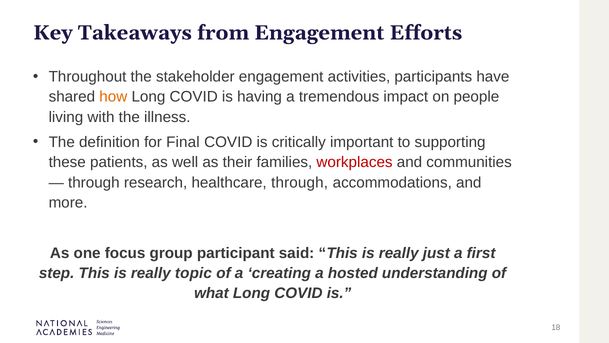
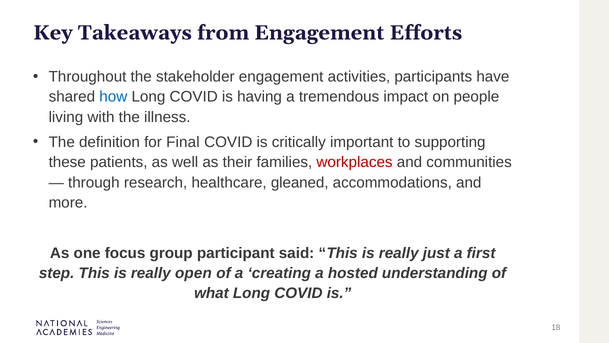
how colour: orange -> blue
healthcare through: through -> gleaned
topic: topic -> open
